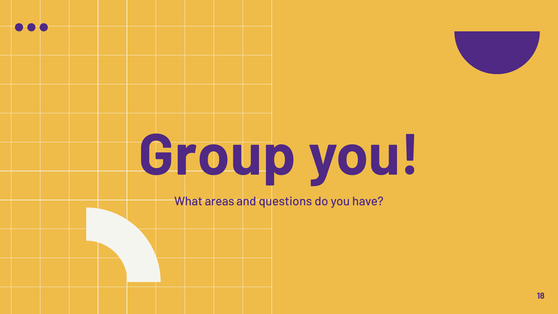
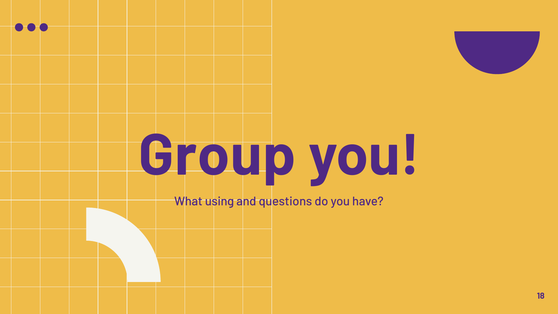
areas: areas -> using
